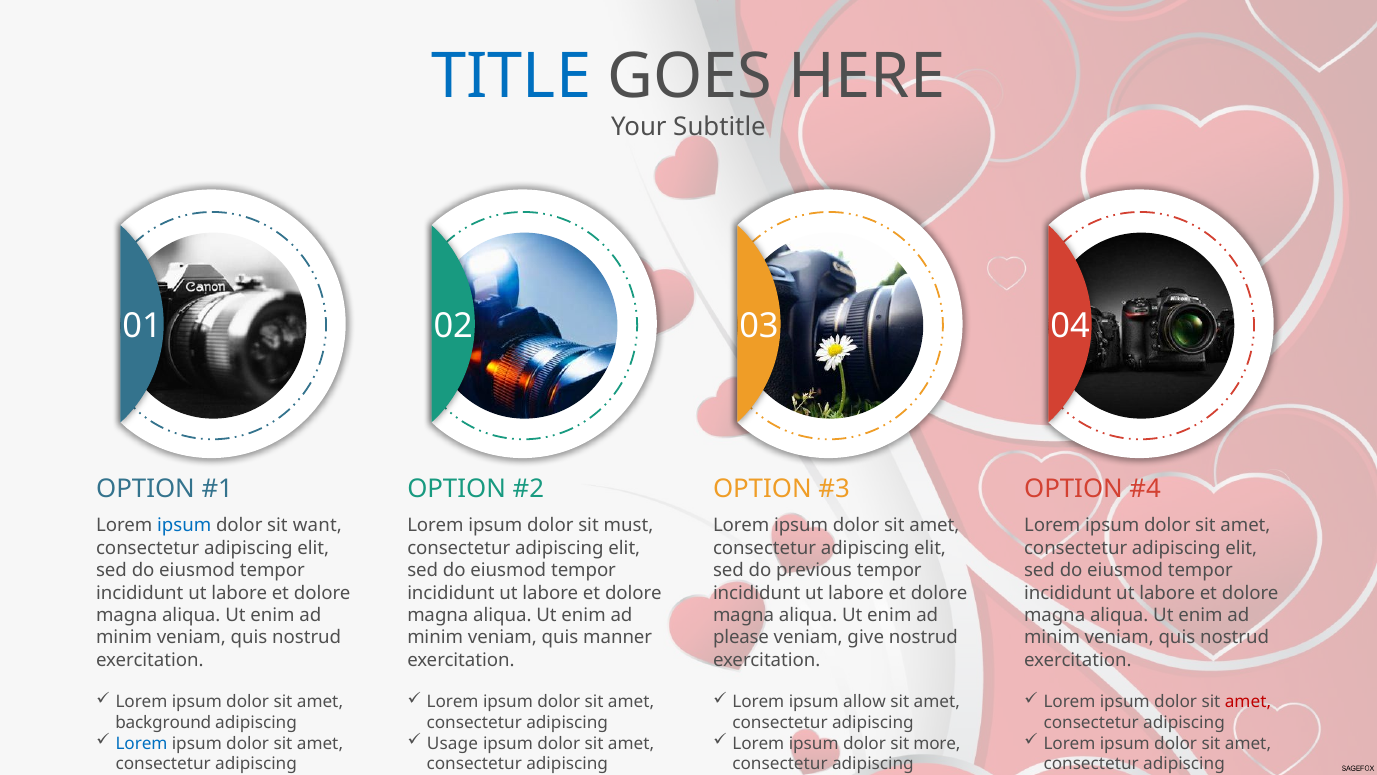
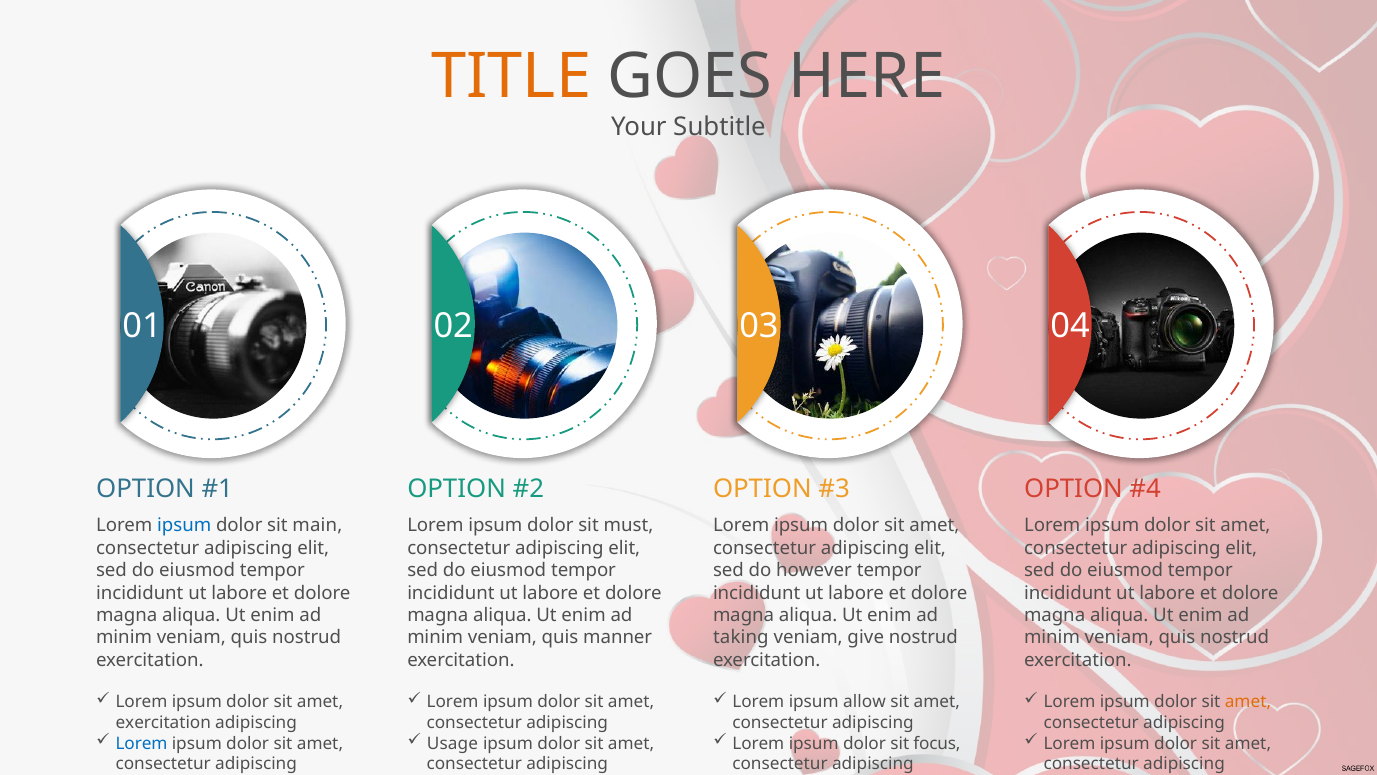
TITLE colour: blue -> orange
want: want -> main
previous: previous -> however
please: please -> taking
amet at (1248, 702) colour: red -> orange
background at (163, 722): background -> exercitation
more: more -> focus
